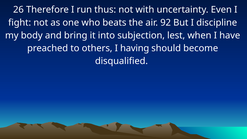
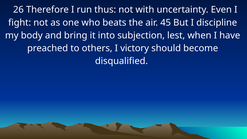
92: 92 -> 45
having: having -> victory
